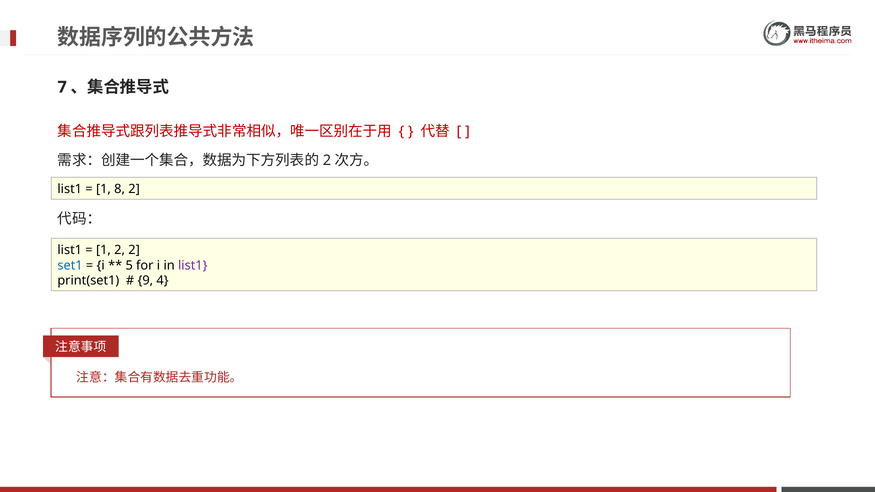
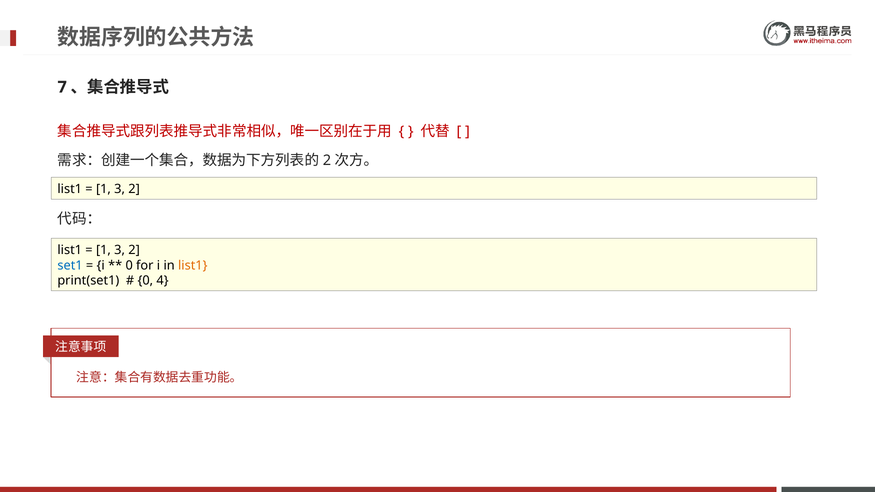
8 at (120, 189): 8 -> 3
2 at (120, 250): 2 -> 3
5 at (129, 266): 5 -> 0
list1 at (193, 266) colour: purple -> orange
9 at (145, 281): 9 -> 0
